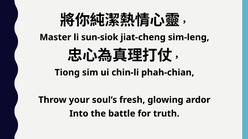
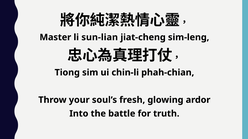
sun-siok: sun-siok -> sun-lian
